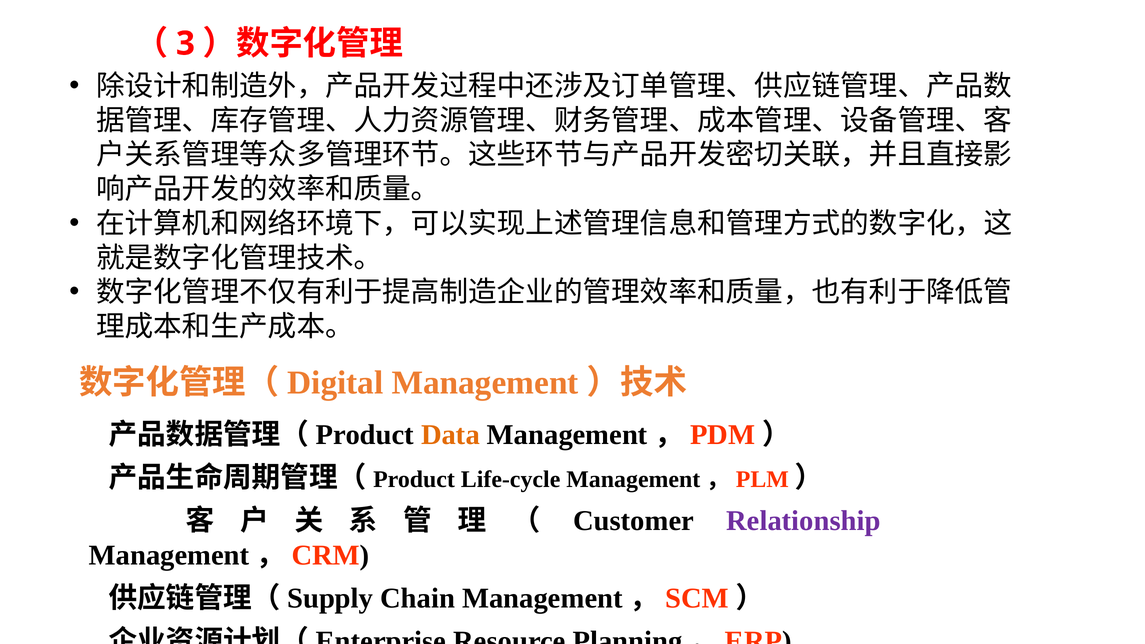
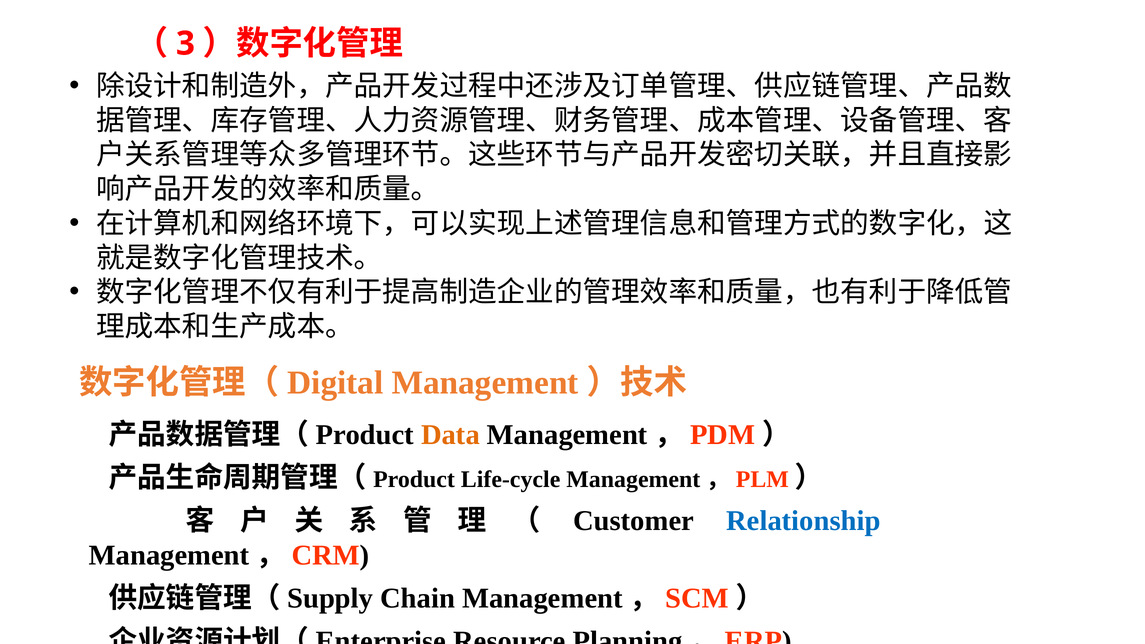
Relationship colour: purple -> blue
